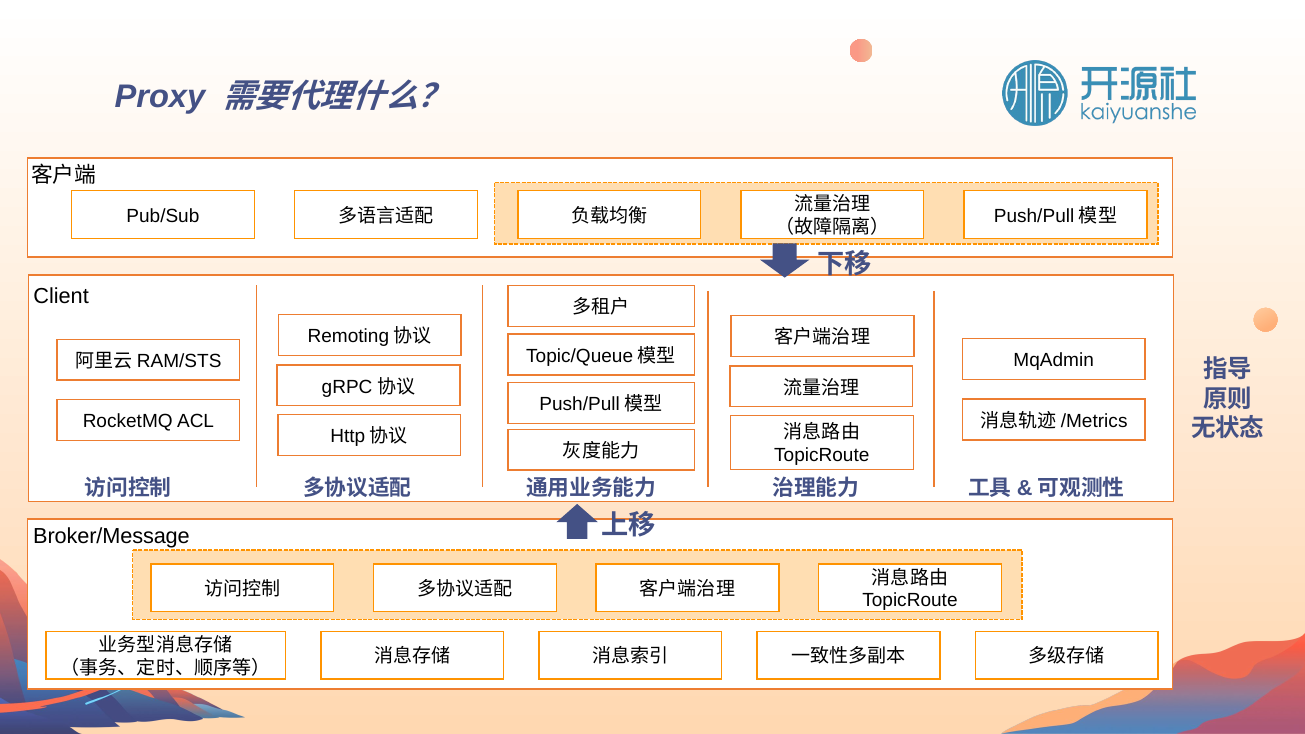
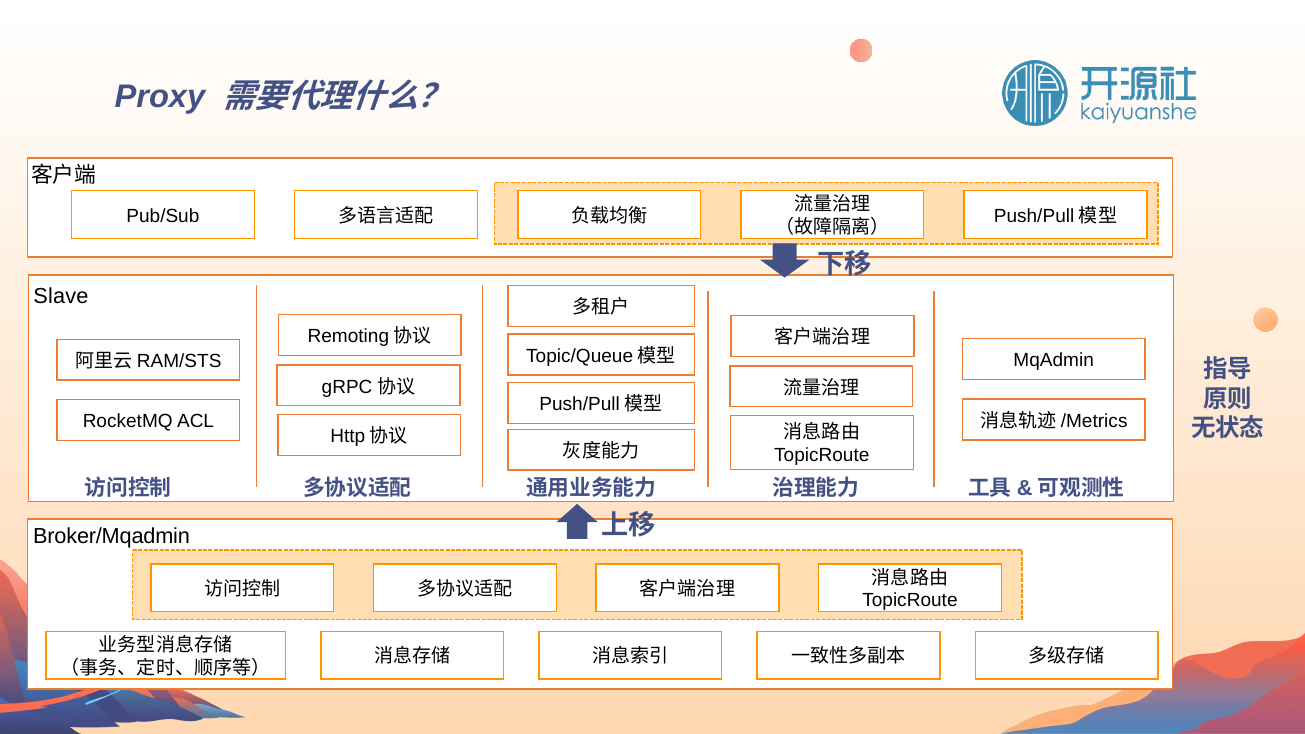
Client: Client -> Slave
Broker/Message: Broker/Message -> Broker/Mqadmin
